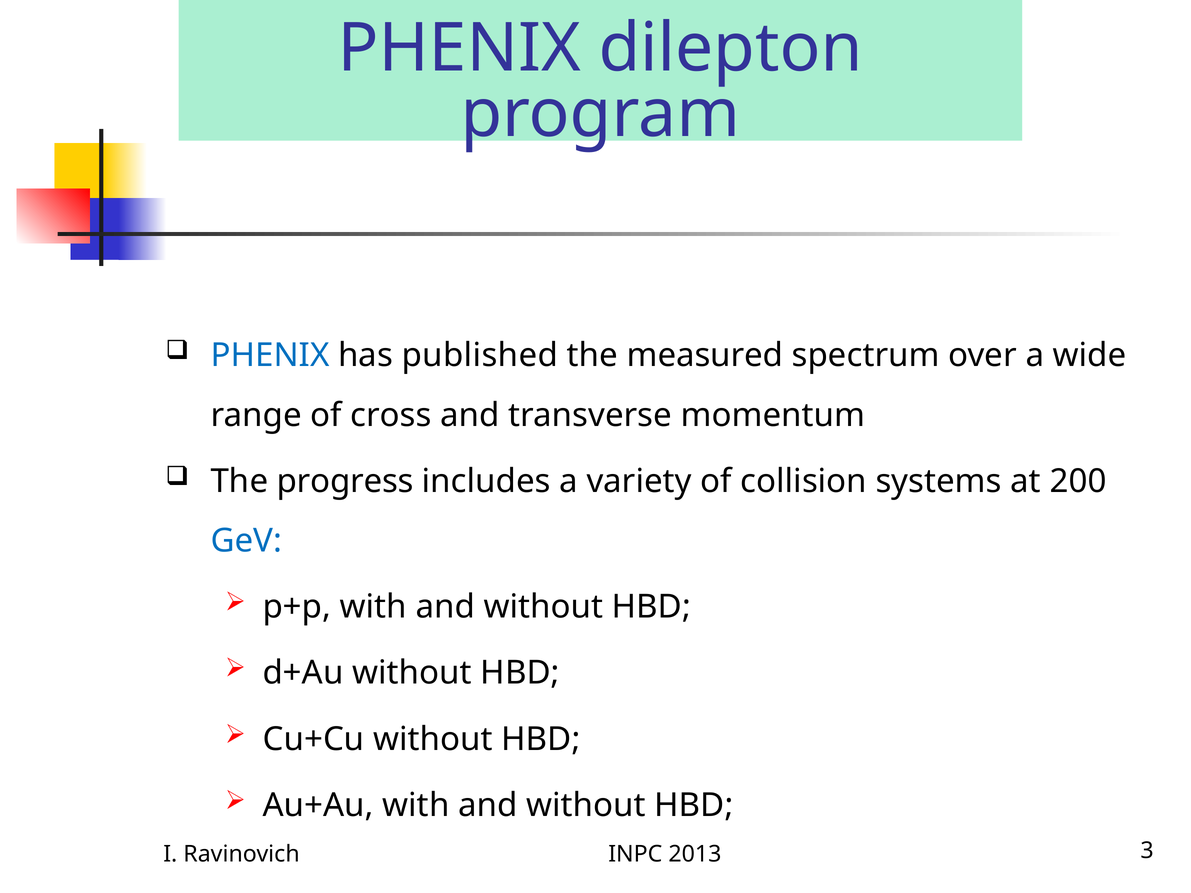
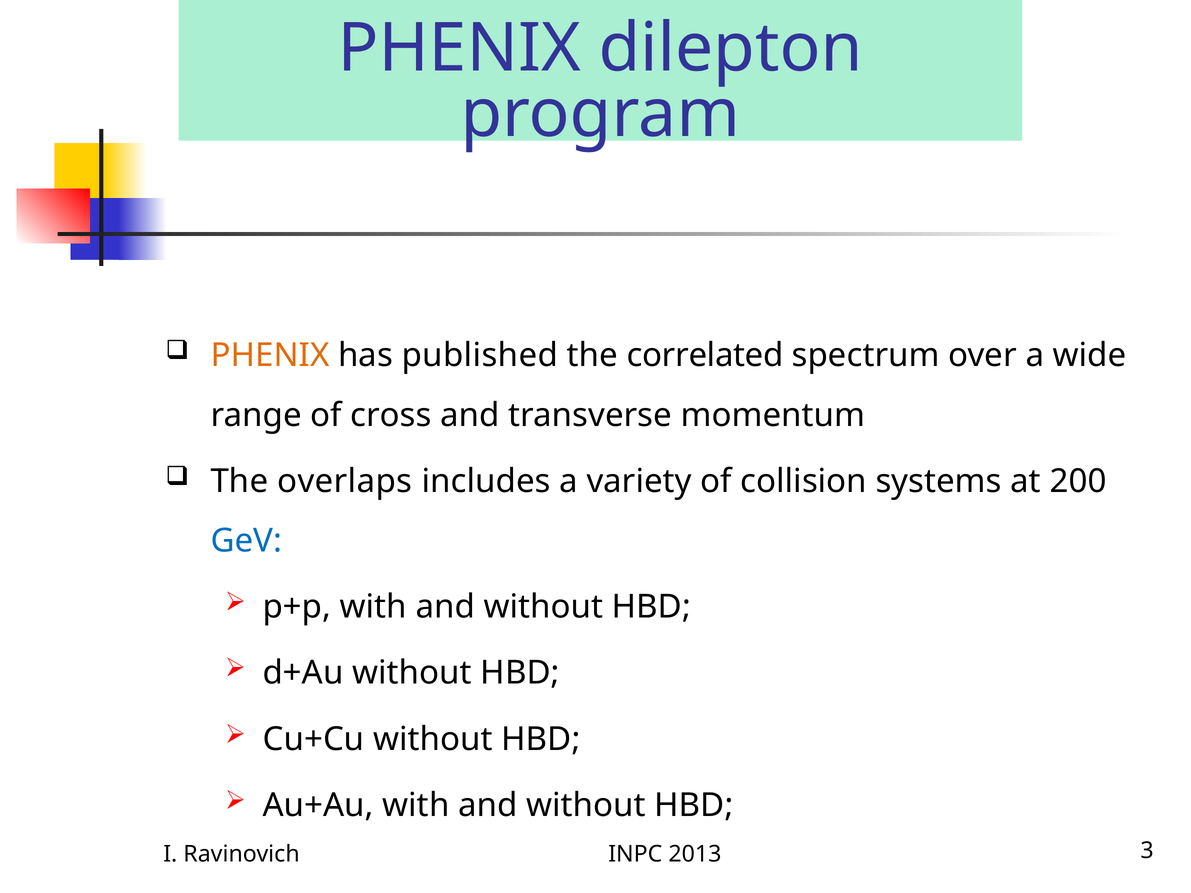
PHENIX at (270, 356) colour: blue -> orange
measured: measured -> correlated
progress: progress -> overlaps
